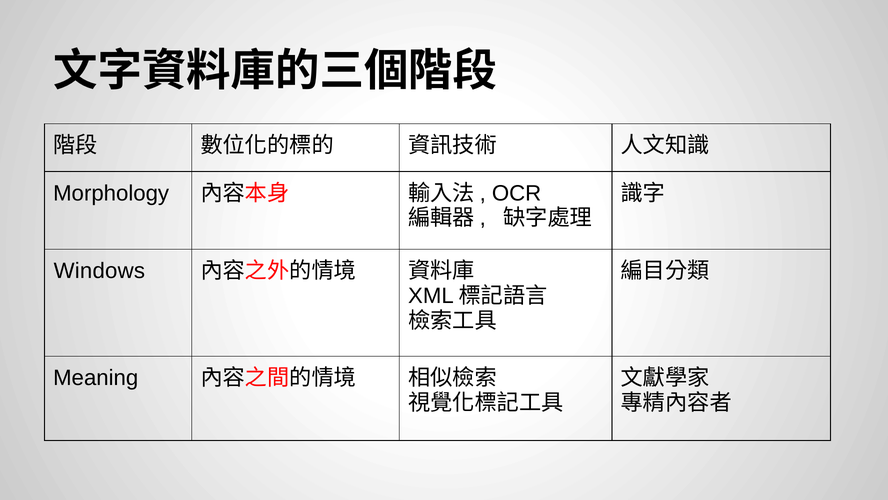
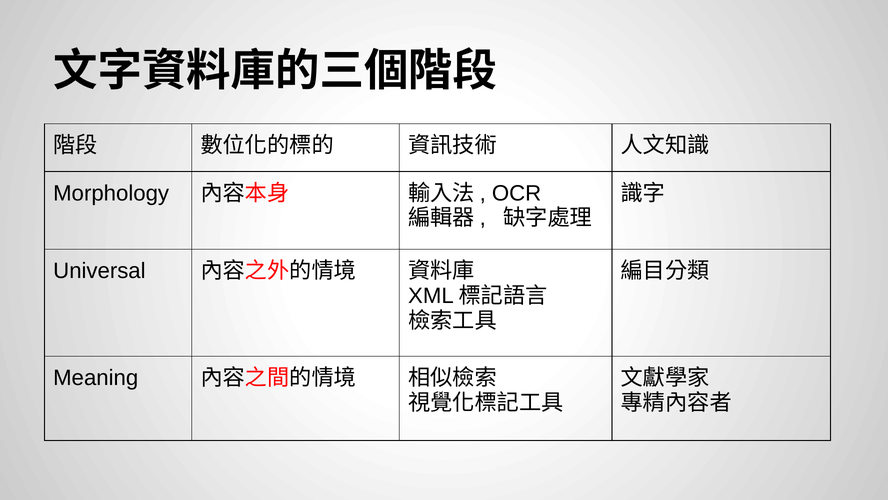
Windows: Windows -> Universal
